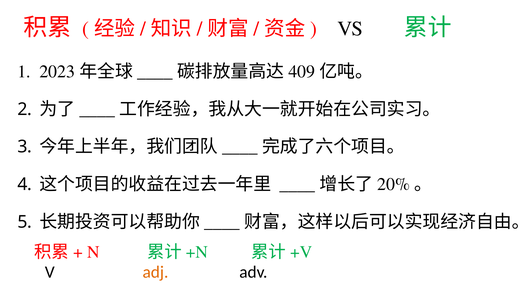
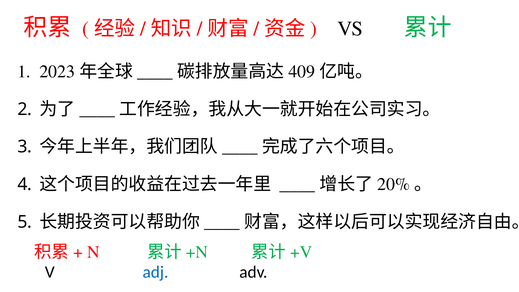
adj colour: orange -> blue
